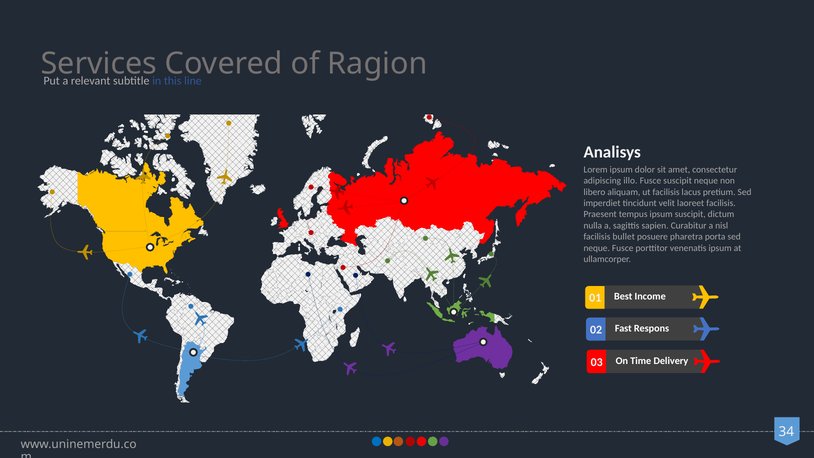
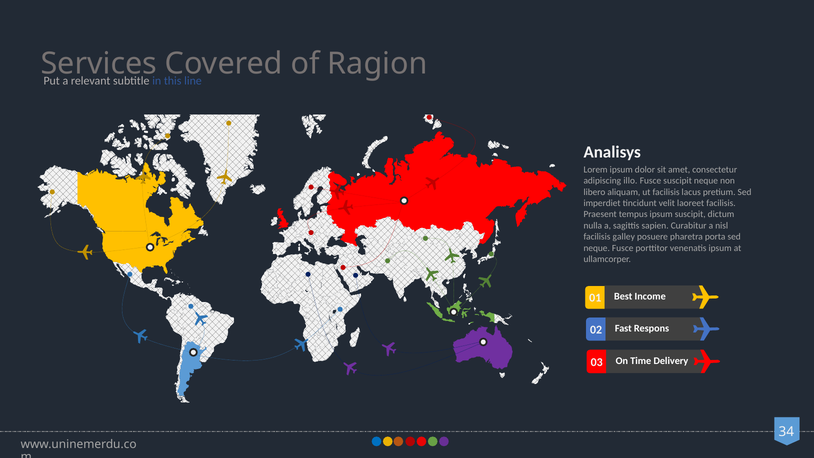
bullet: bullet -> galley
